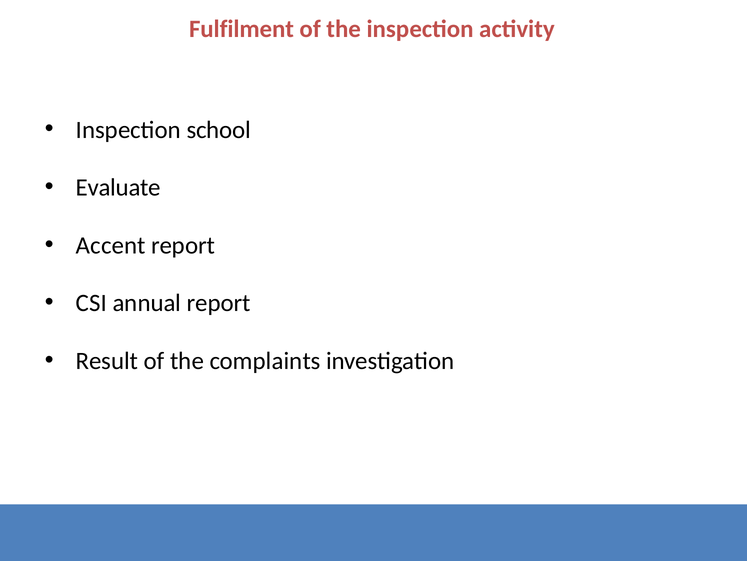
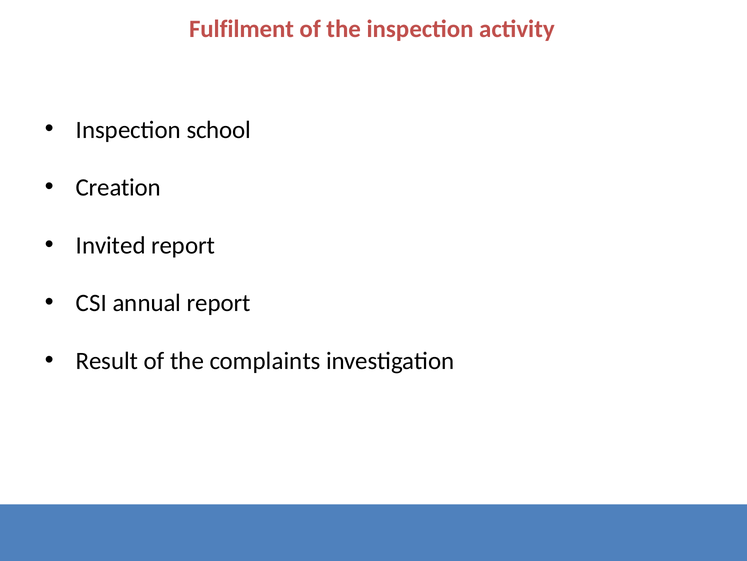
Evaluate: Evaluate -> Creation
Accent: Accent -> Invited
